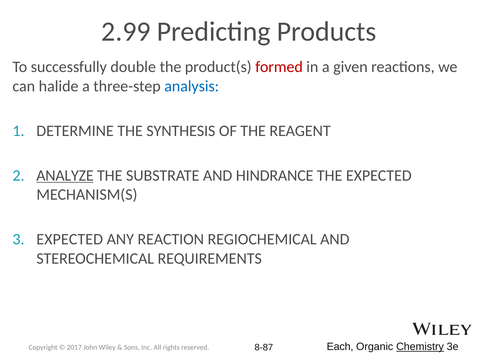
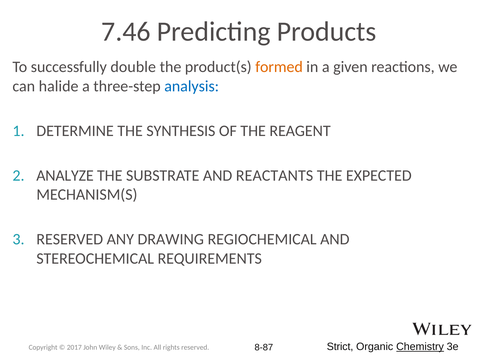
2.99: 2.99 -> 7.46
formed colour: red -> orange
ANALYZE underline: present -> none
HINDRANCE: HINDRANCE -> REACTANTS
EXPECTED at (70, 239): EXPECTED -> RESERVED
REACTION: REACTION -> DRAWING
Each: Each -> Strict
